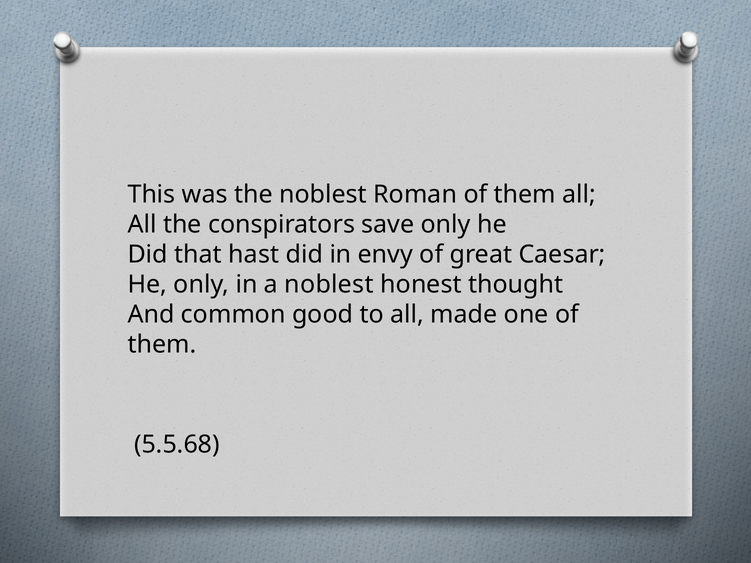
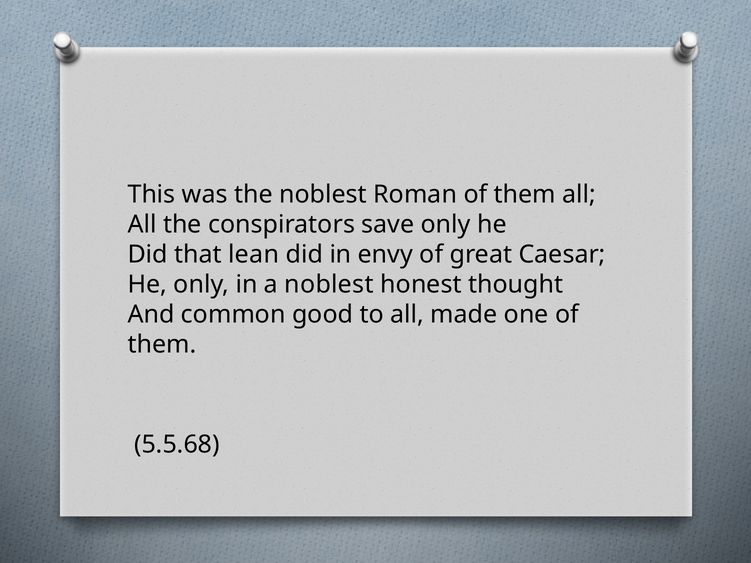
hast: hast -> lean
